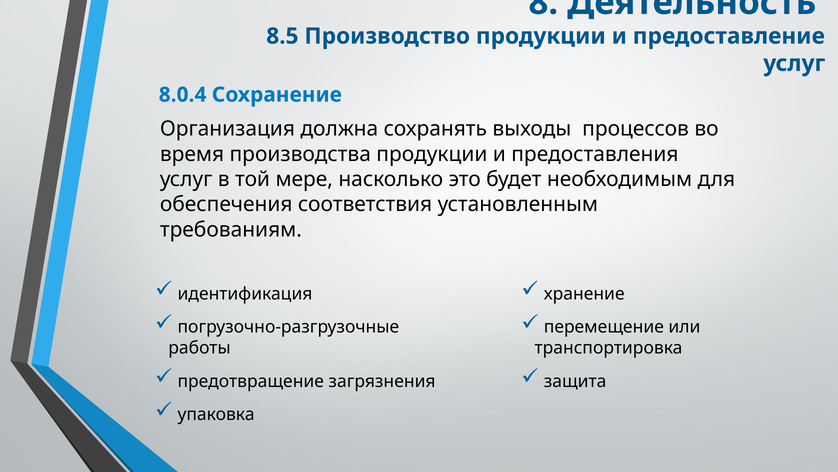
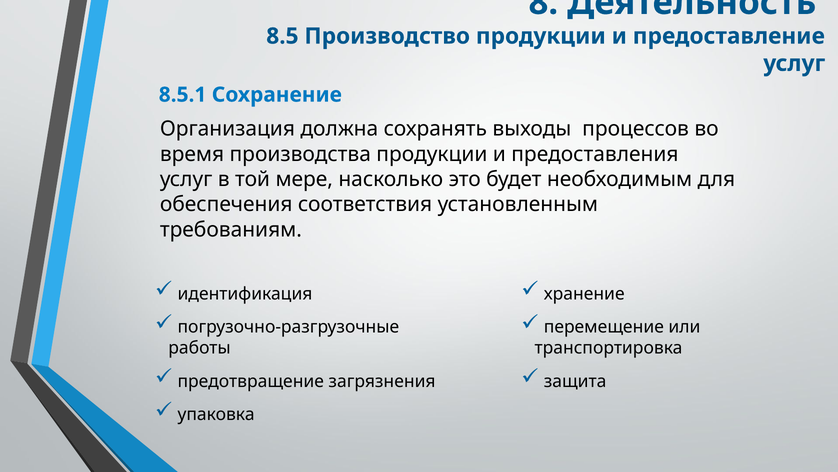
8.0.4: 8.0.4 -> 8.5.1
